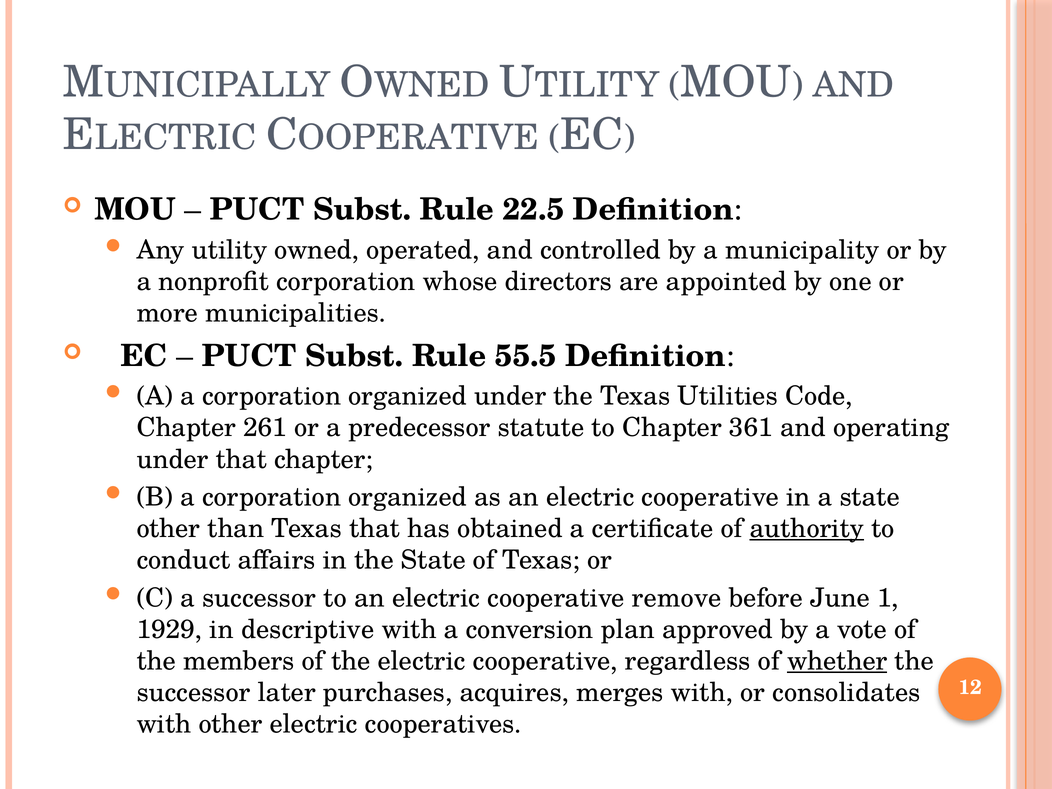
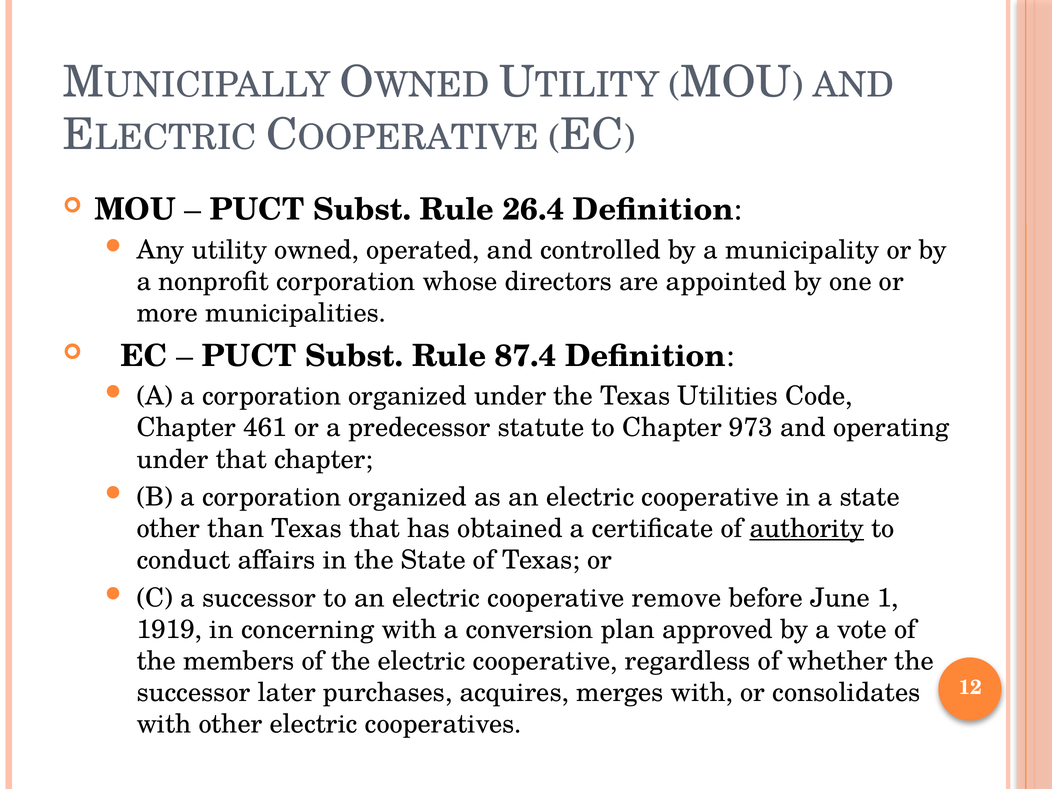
22.5: 22.5 -> 26.4
55.5: 55.5 -> 87.4
261: 261 -> 461
361: 361 -> 973
1929: 1929 -> 1919
descriptive: descriptive -> concerning
whether underline: present -> none
